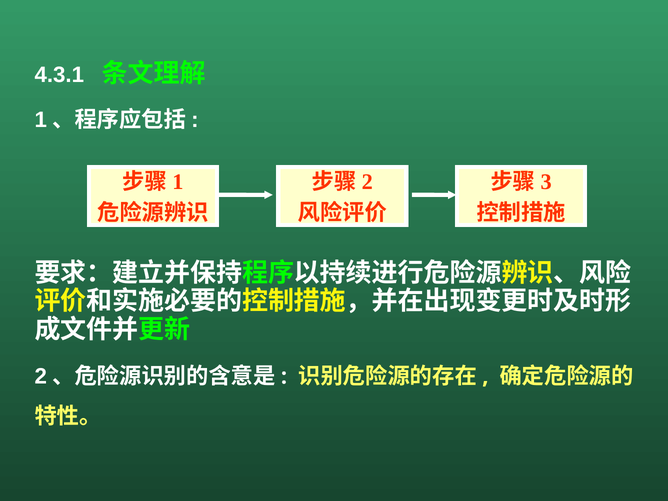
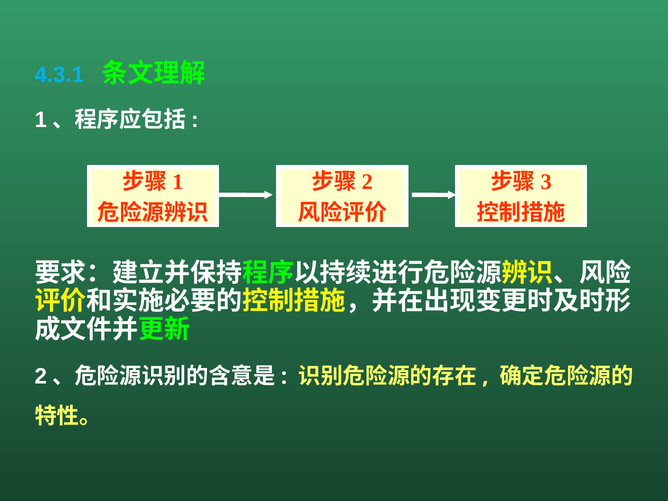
4.3.1 colour: white -> light blue
